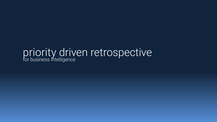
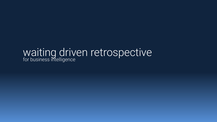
priority: priority -> waiting
